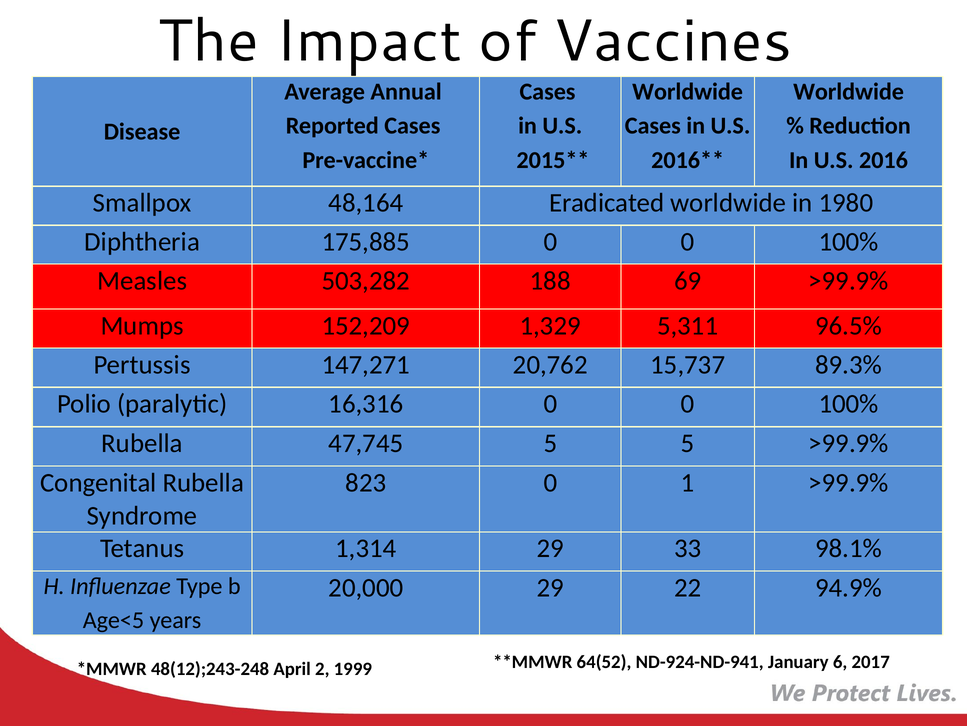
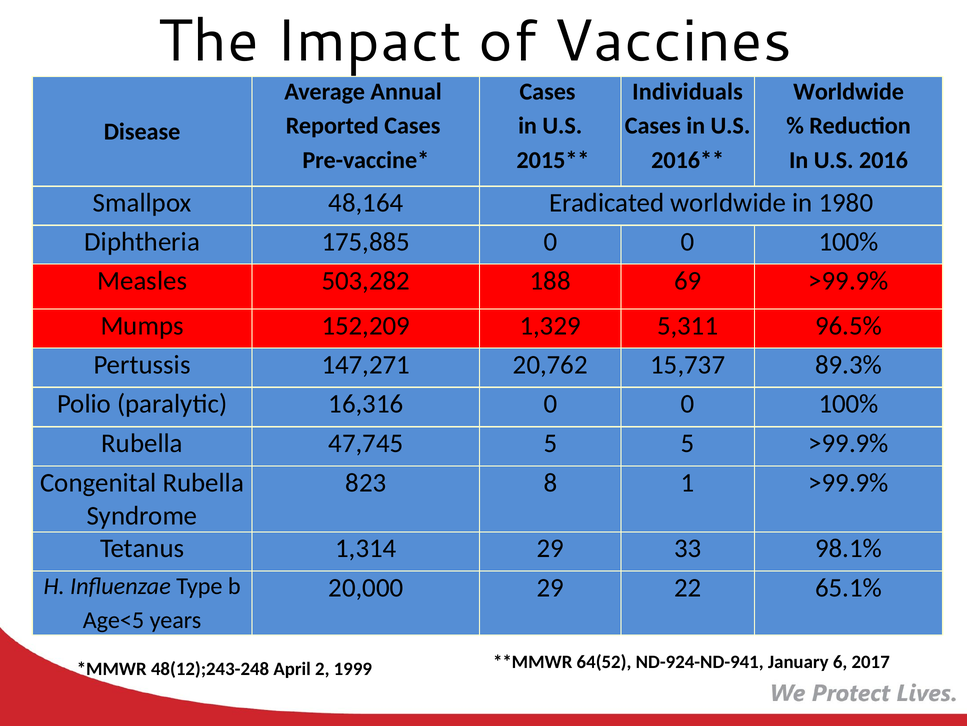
Worldwide at (688, 92): Worldwide -> Individuals
823 0: 0 -> 8
94.9%: 94.9% -> 65.1%
